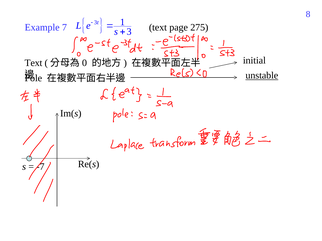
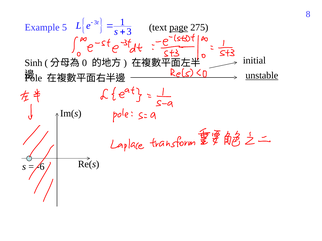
7: 7 -> 5
page underline: none -> present
Text at (33, 63): Text -> Sinh
-7: -7 -> -6
